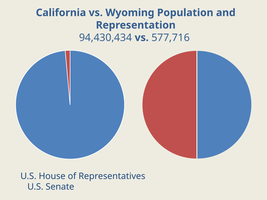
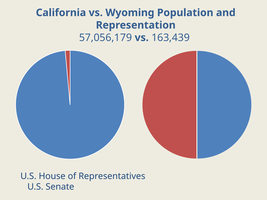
94,430,434: 94,430,434 -> 57,056,179
577,716: 577,716 -> 163,439
